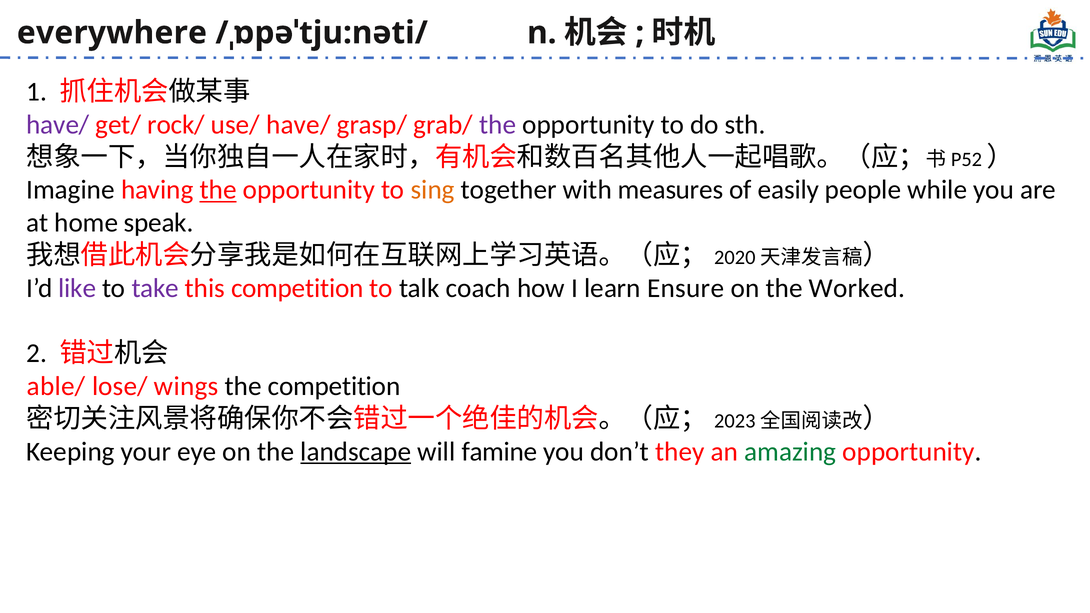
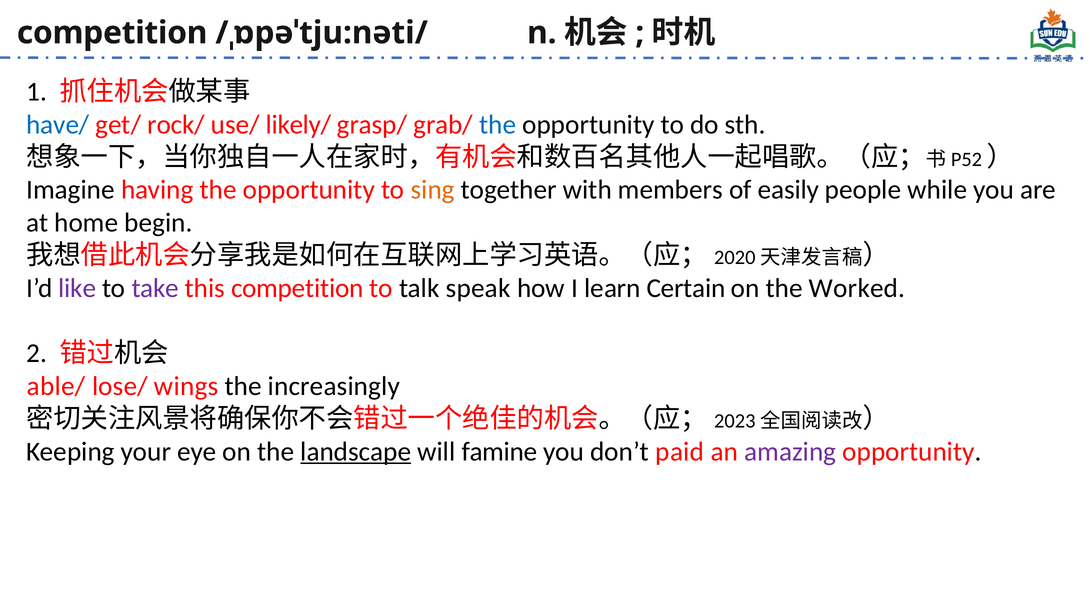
everywhere at (112, 33): everywhere -> competition
have/ at (58, 125) colour: purple -> blue
use/ have/: have/ -> likely/
the at (498, 125) colour: purple -> blue
the at (218, 190) underline: present -> none
measures: measures -> members
speak: speak -> begin
coach: coach -> speak
Ensure: Ensure -> Certain
the competition: competition -> increasingly
they: they -> paid
amazing colour: green -> purple
